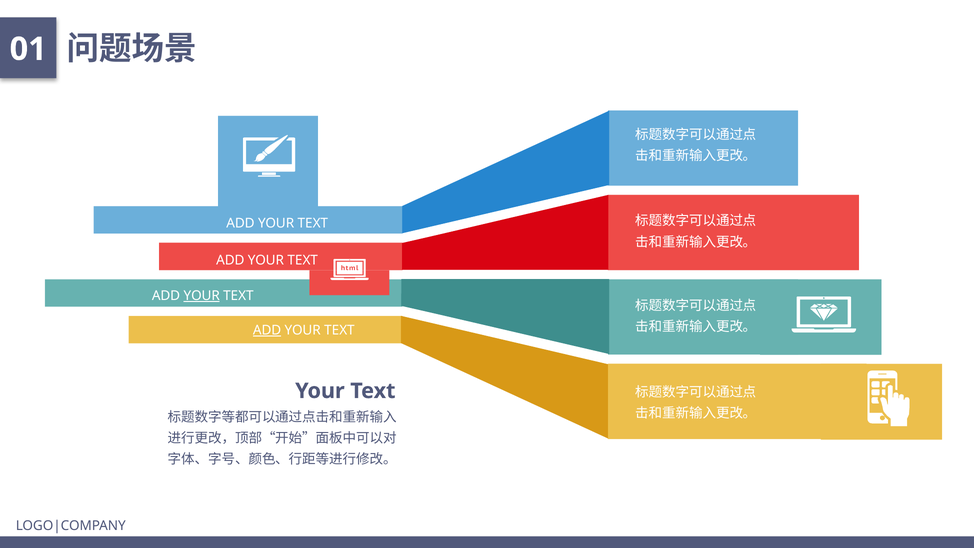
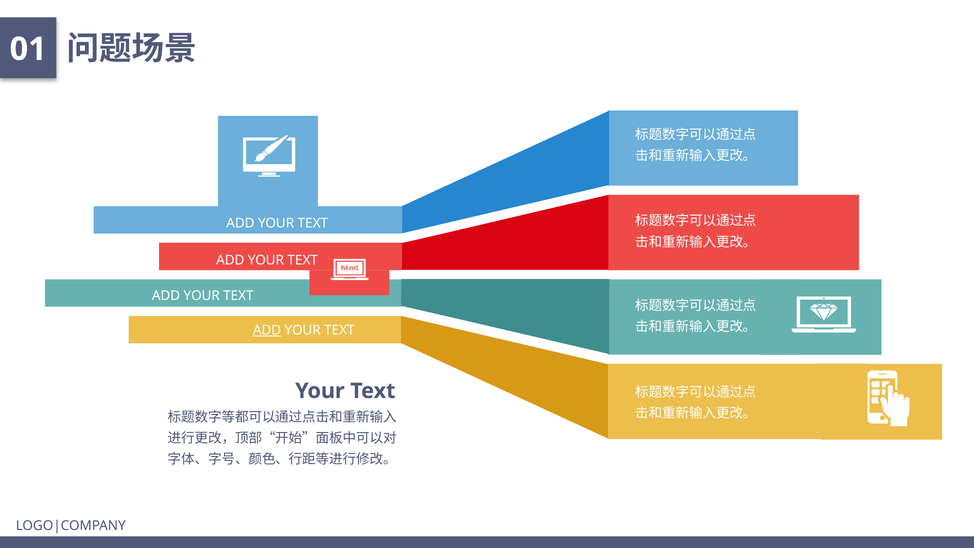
YOUR at (202, 296) underline: present -> none
